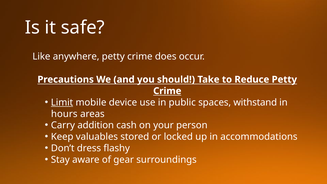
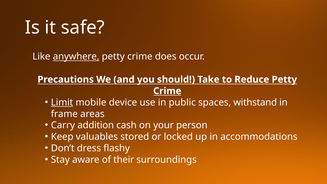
anywhere underline: none -> present
hours: hours -> frame
gear: gear -> their
